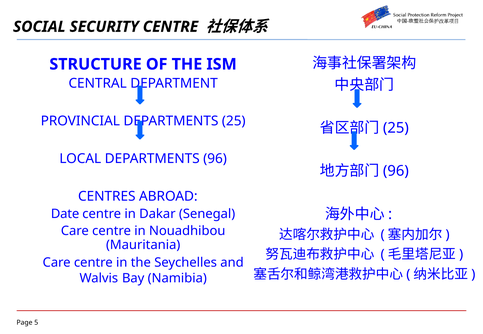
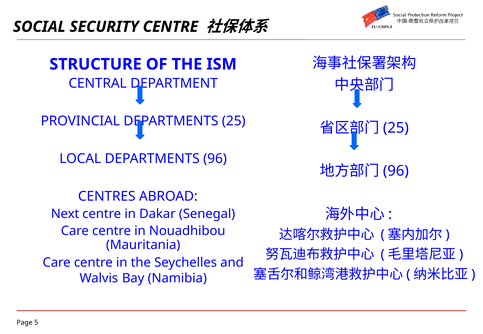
Date: Date -> Next
